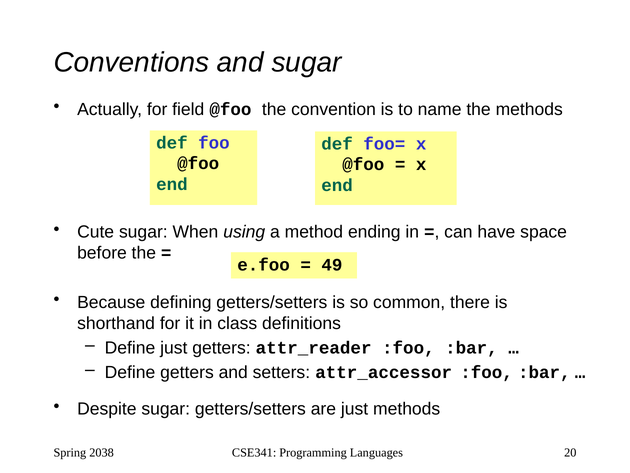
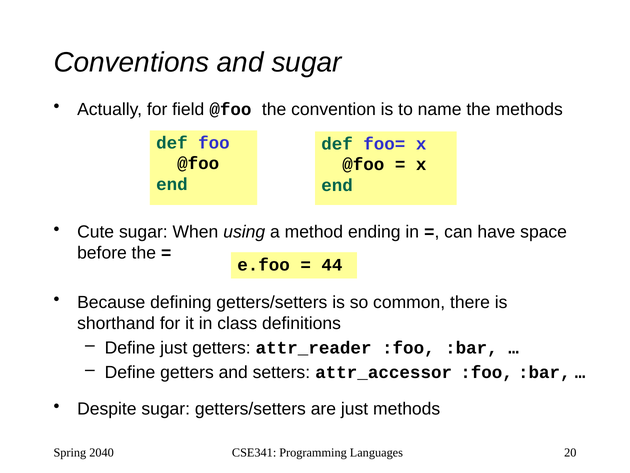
49: 49 -> 44
2038: 2038 -> 2040
